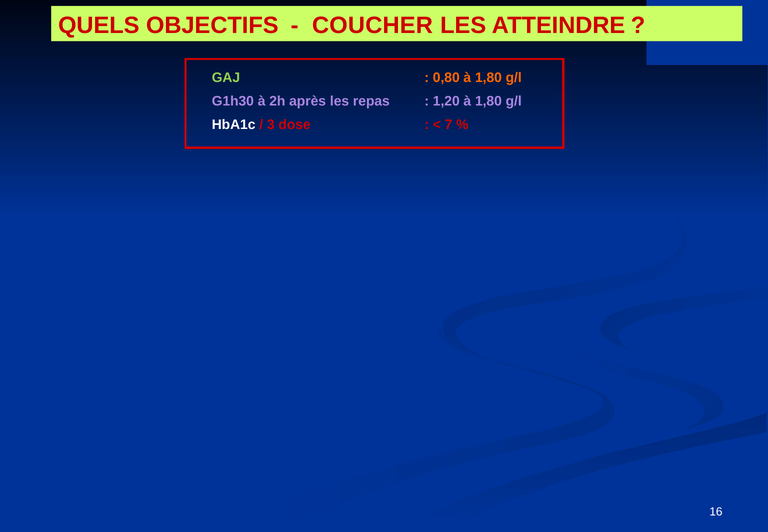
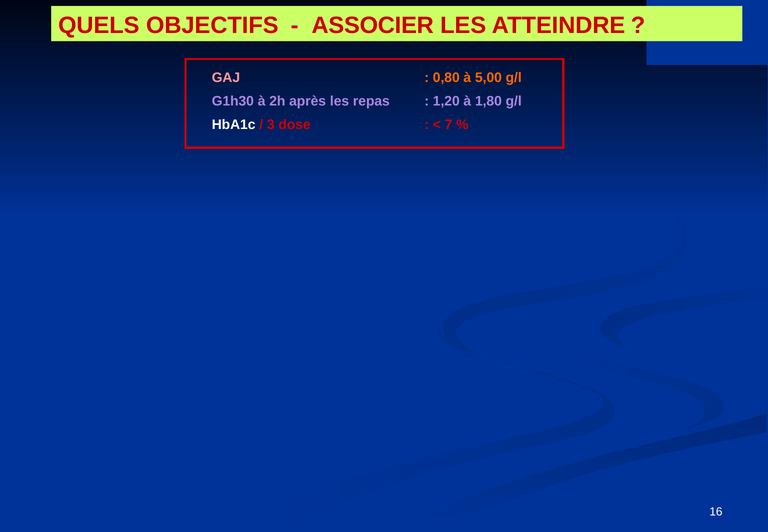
COUCHER: COUCHER -> ASSOCIER
GAJ colour: light green -> pink
0,80 à 1,80: 1,80 -> 5,00
